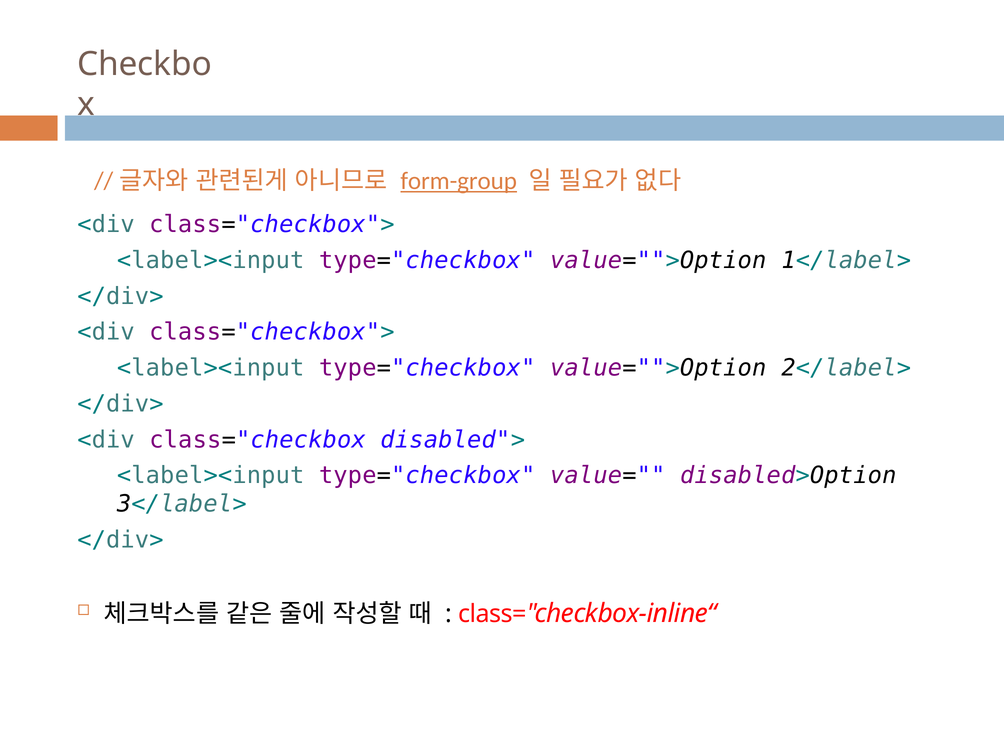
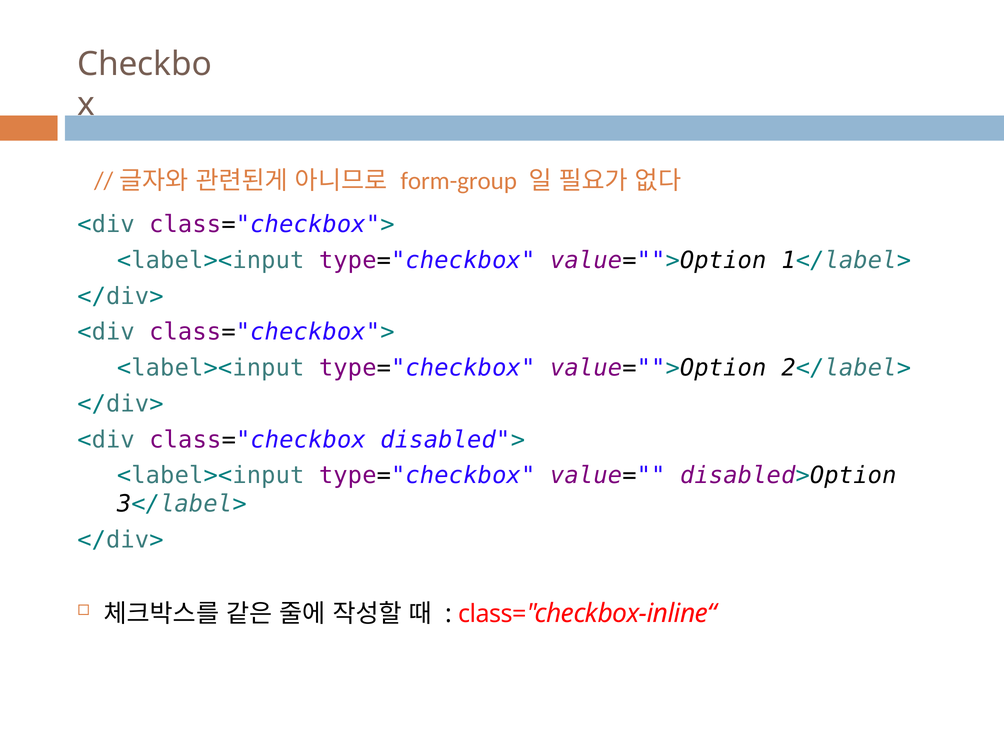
form-group underline: present -> none
